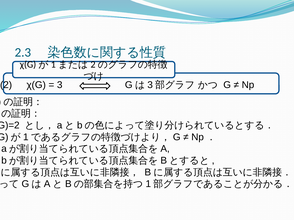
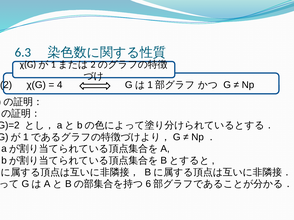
2.3: 2.3 -> 6.3
3 at (60, 85): 3 -> 4
3 at (150, 85): 3 -> 1
1 at (148, 184): 1 -> 6
